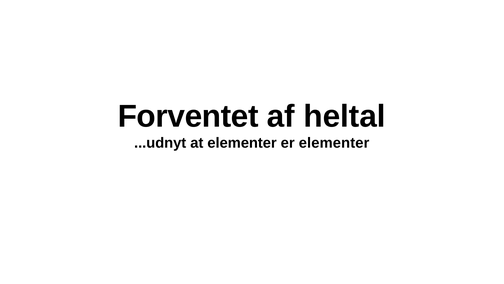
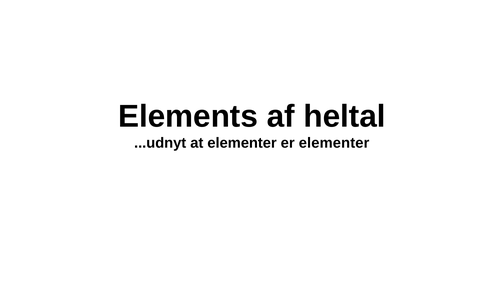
Forventet: Forventet -> Elements
